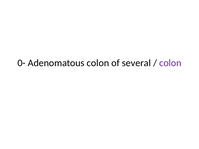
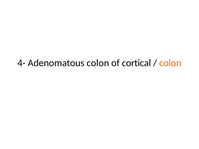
0-: 0- -> 4-
several: several -> cortical
colon at (170, 63) colour: purple -> orange
